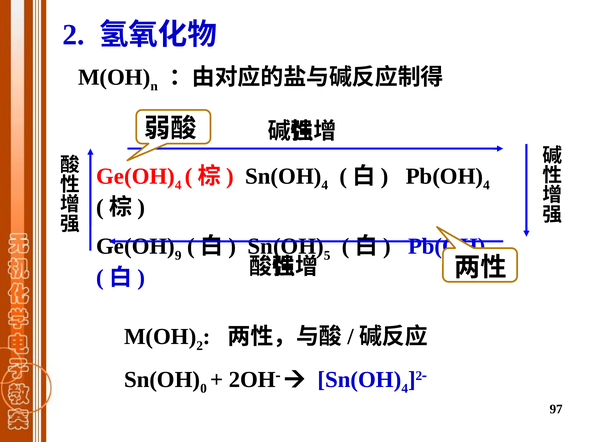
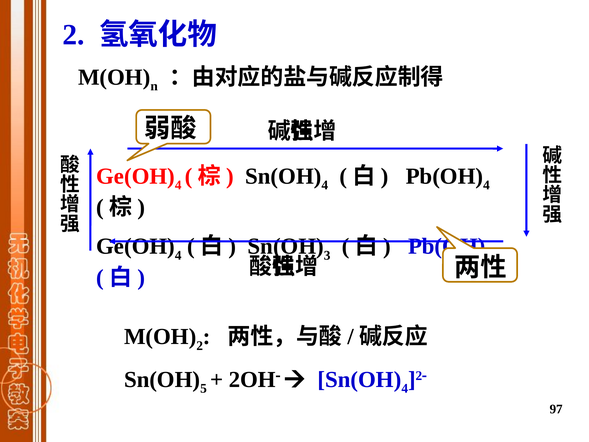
9 at (178, 255): 9 -> 4
5: 5 -> 3
0: 0 -> 5
